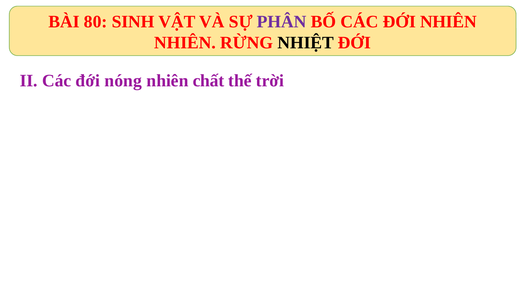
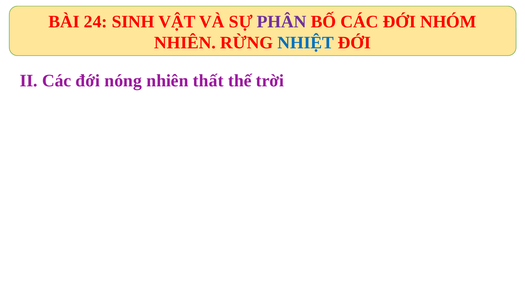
80: 80 -> 24
ĐỚI NHIÊN: NHIÊN -> NHÓM
NHIỆT colour: black -> blue
chất: chất -> thất
